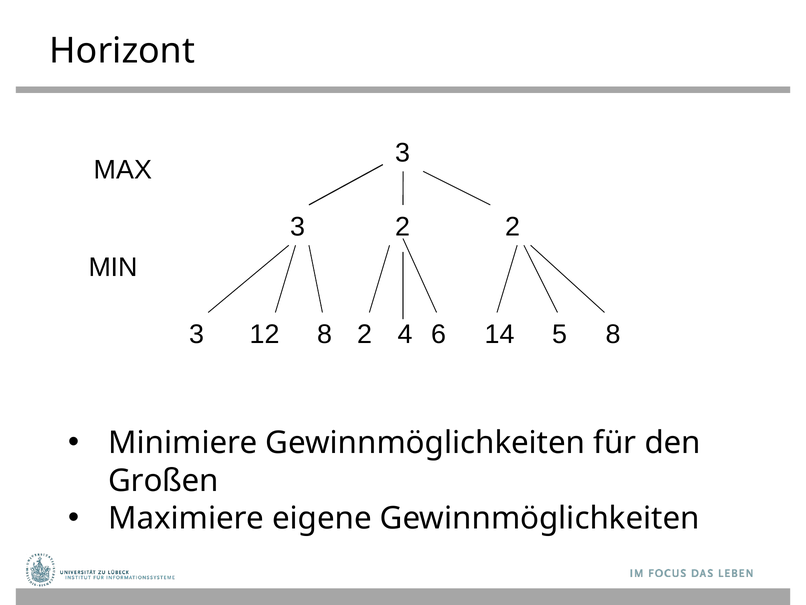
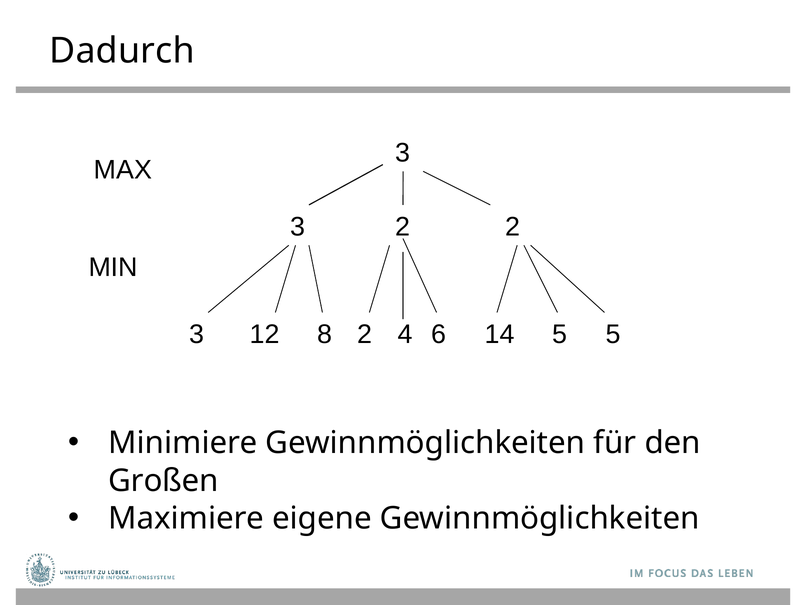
Horizont: Horizont -> Dadurch
14 8: 8 -> 5
